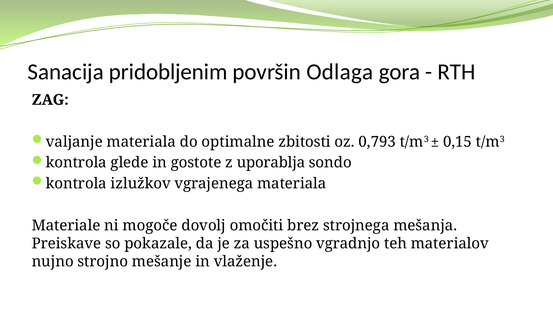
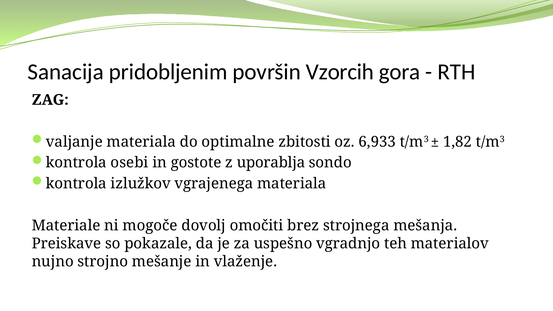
Odlaga: Odlaga -> Vzorcih
0,793: 0,793 -> 6,933
0,15: 0,15 -> 1,82
glede: glede -> osebi
